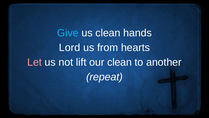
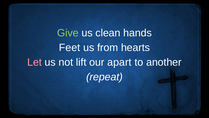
Give colour: light blue -> light green
Lord: Lord -> Feet
our clean: clean -> apart
